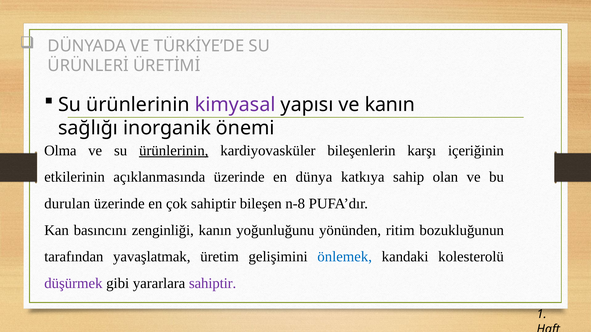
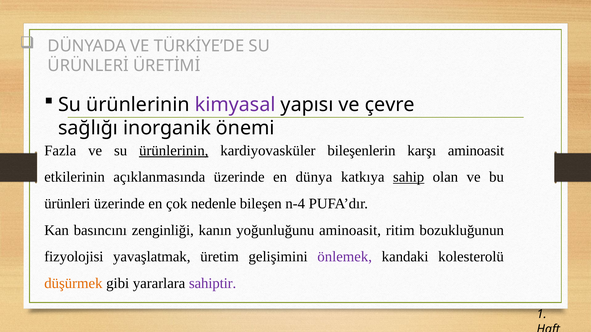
ve kanın: kanın -> çevre
Olma: Olma -> Fazla
karşı içeriğinin: içeriğinin -> aminoasit
sahip underline: none -> present
durulan: durulan -> ürünleri
çok sahiptir: sahiptir -> nedenle
n-8: n-8 -> n-4
yoğunluğunu yönünden: yönünden -> aminoasit
tarafından: tarafından -> fizyolojisi
önlemek colour: blue -> purple
düşürmek colour: purple -> orange
